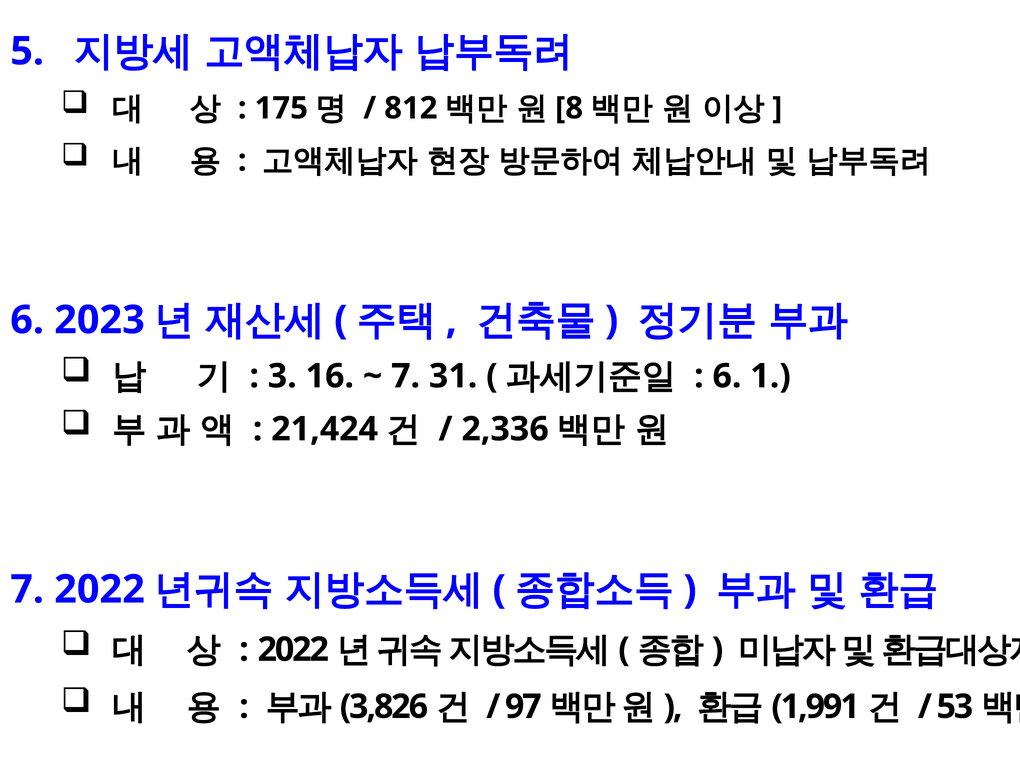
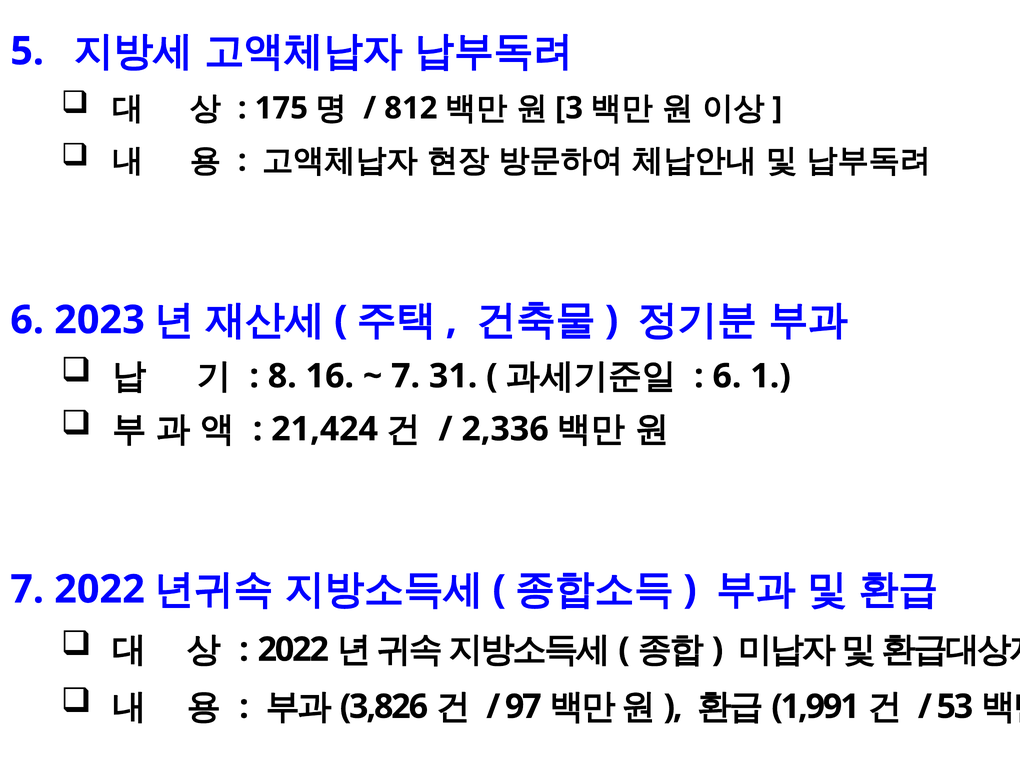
8: 8 -> 3
3: 3 -> 8
